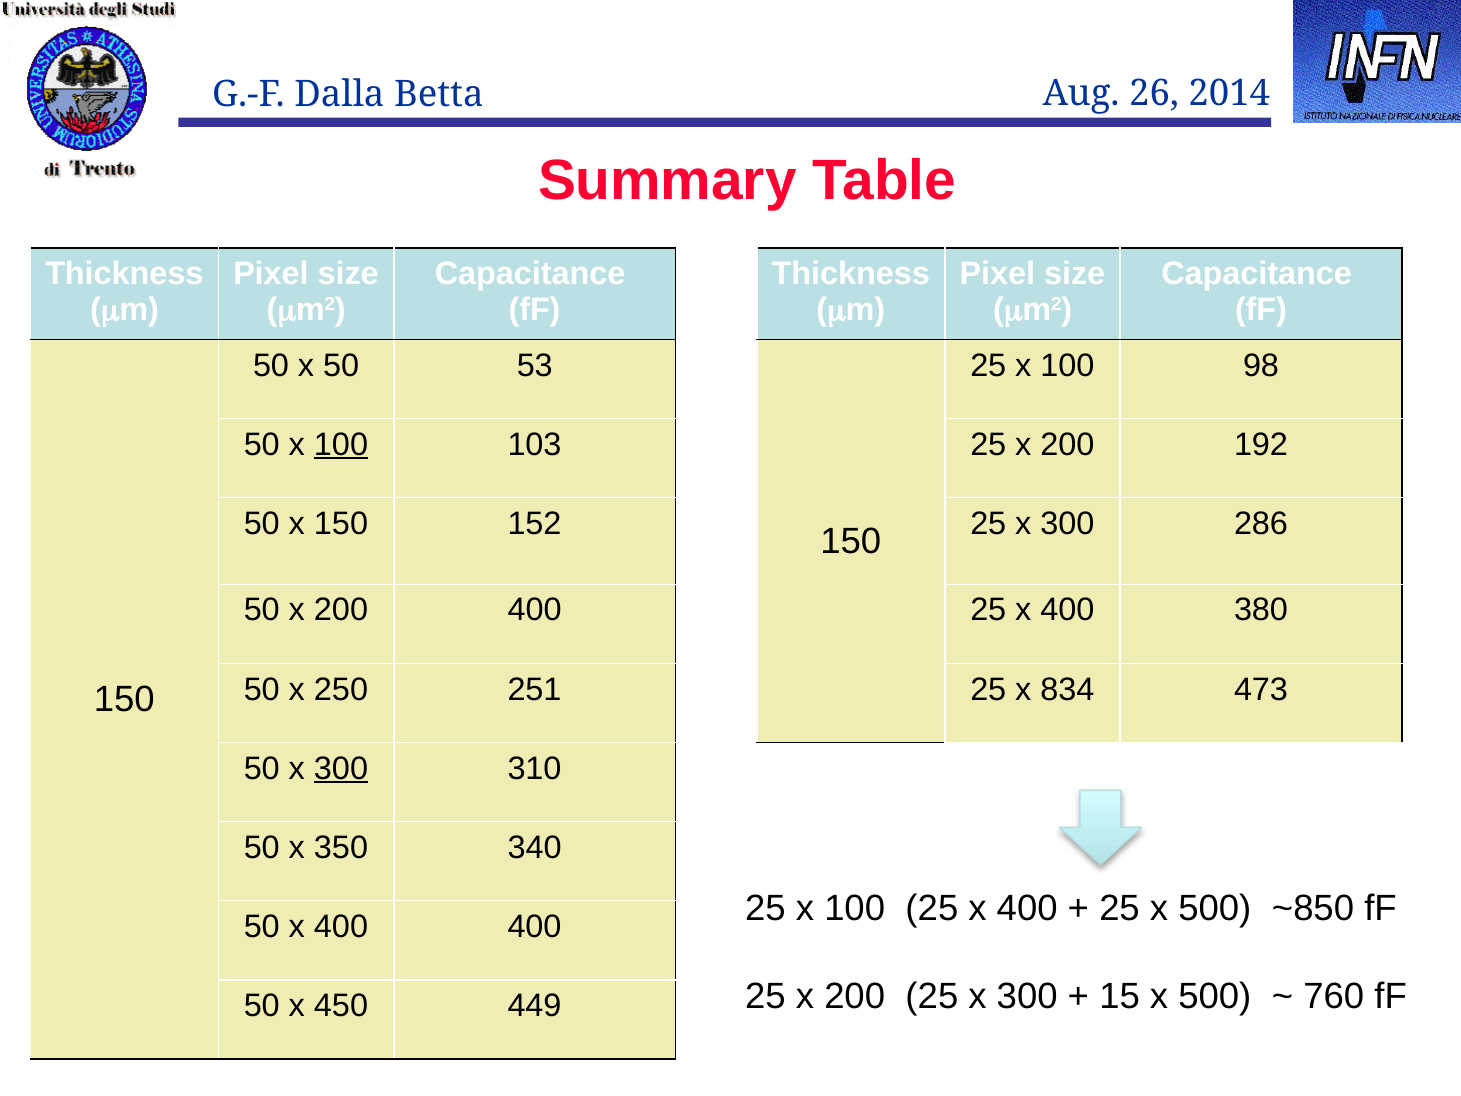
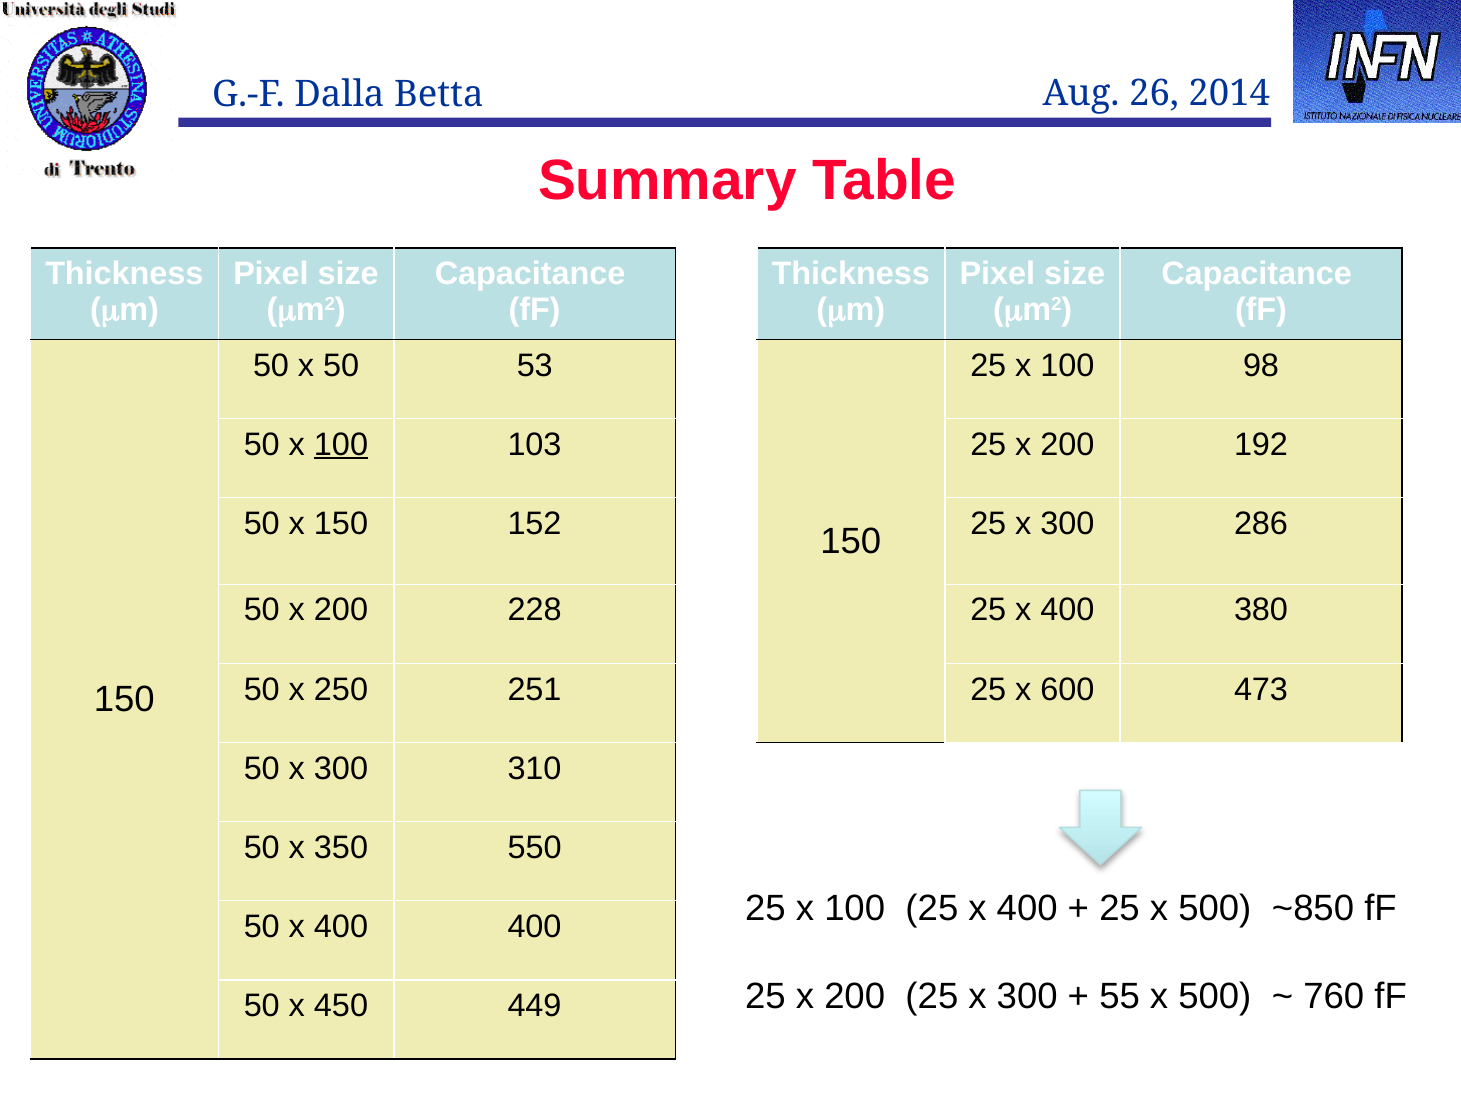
200 400: 400 -> 228
834: 834 -> 600
300 at (341, 768) underline: present -> none
340: 340 -> 550
15: 15 -> 55
